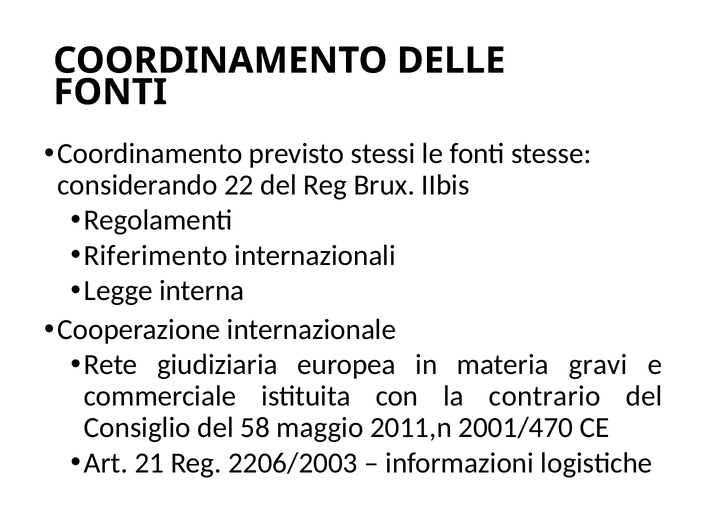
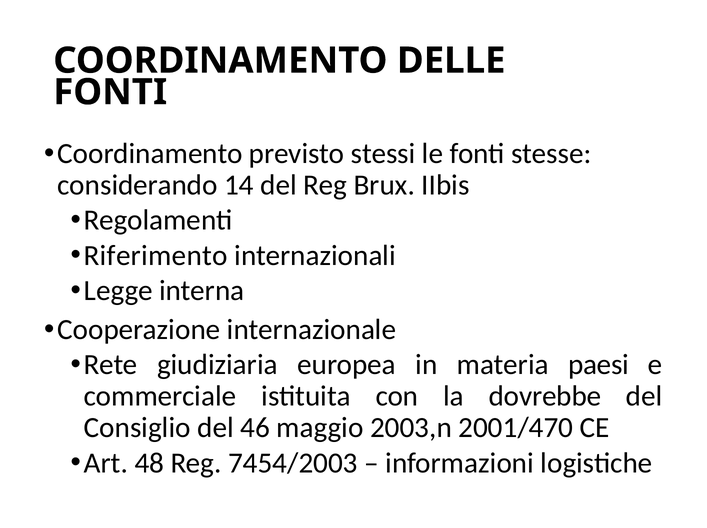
22: 22 -> 14
gravi: gravi -> paesi
contrario: contrario -> dovrebbe
58: 58 -> 46
2011,n: 2011,n -> 2003,n
21: 21 -> 48
2206/2003: 2206/2003 -> 7454/2003
